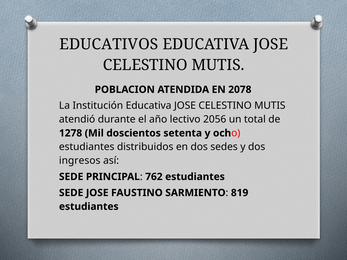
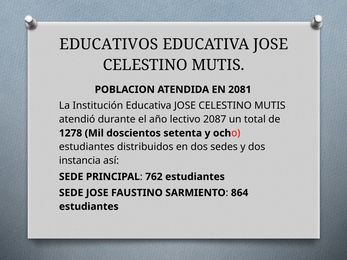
2078: 2078 -> 2081
2056: 2056 -> 2087
ingresos: ingresos -> instancia
819: 819 -> 864
